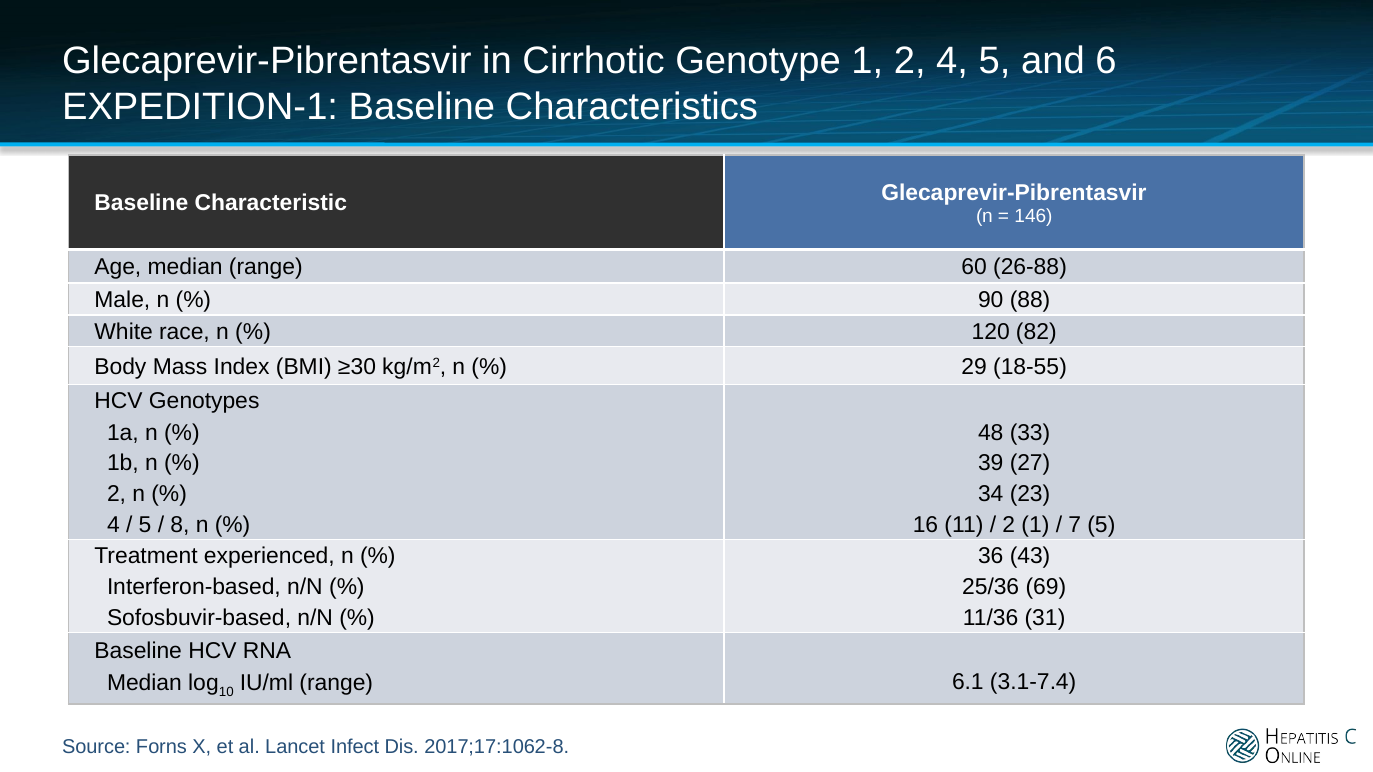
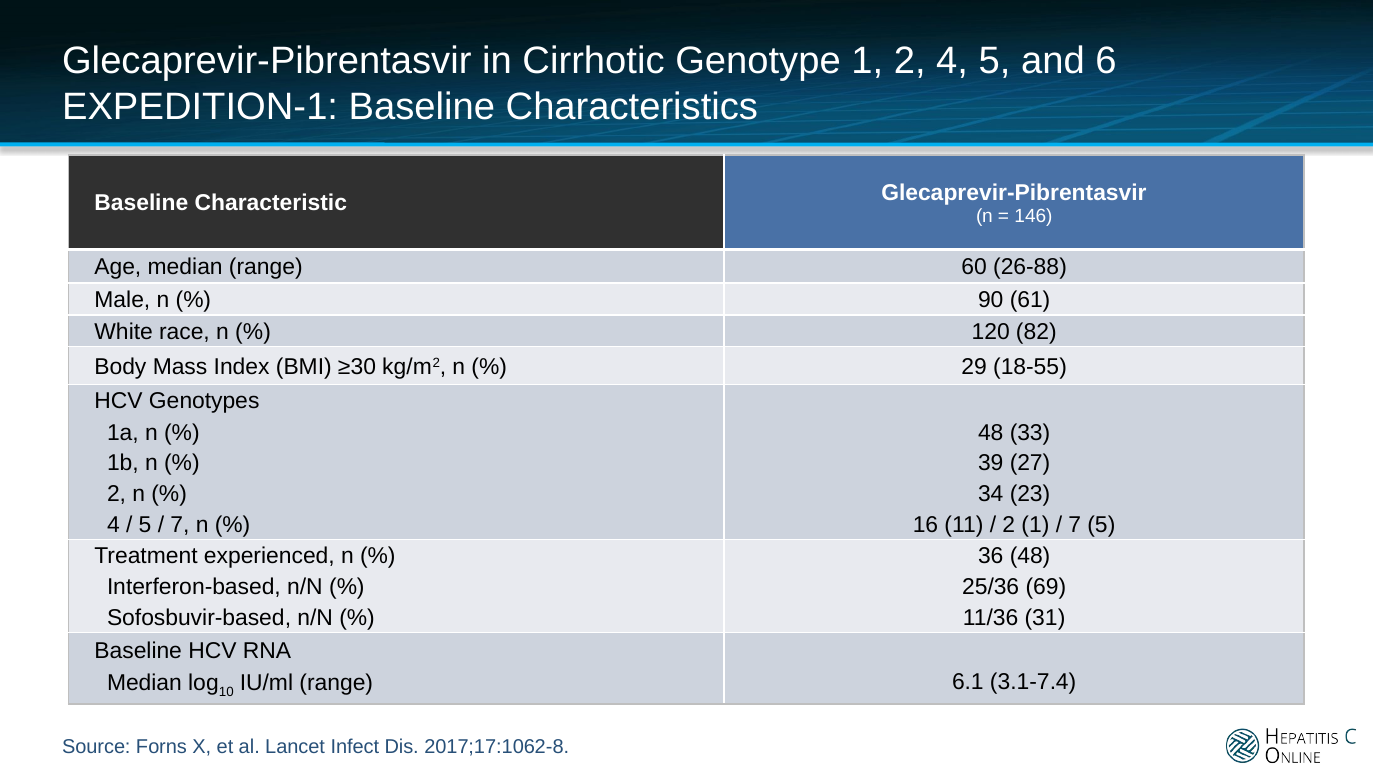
88: 88 -> 61
8 at (180, 525): 8 -> 7
36 43: 43 -> 48
